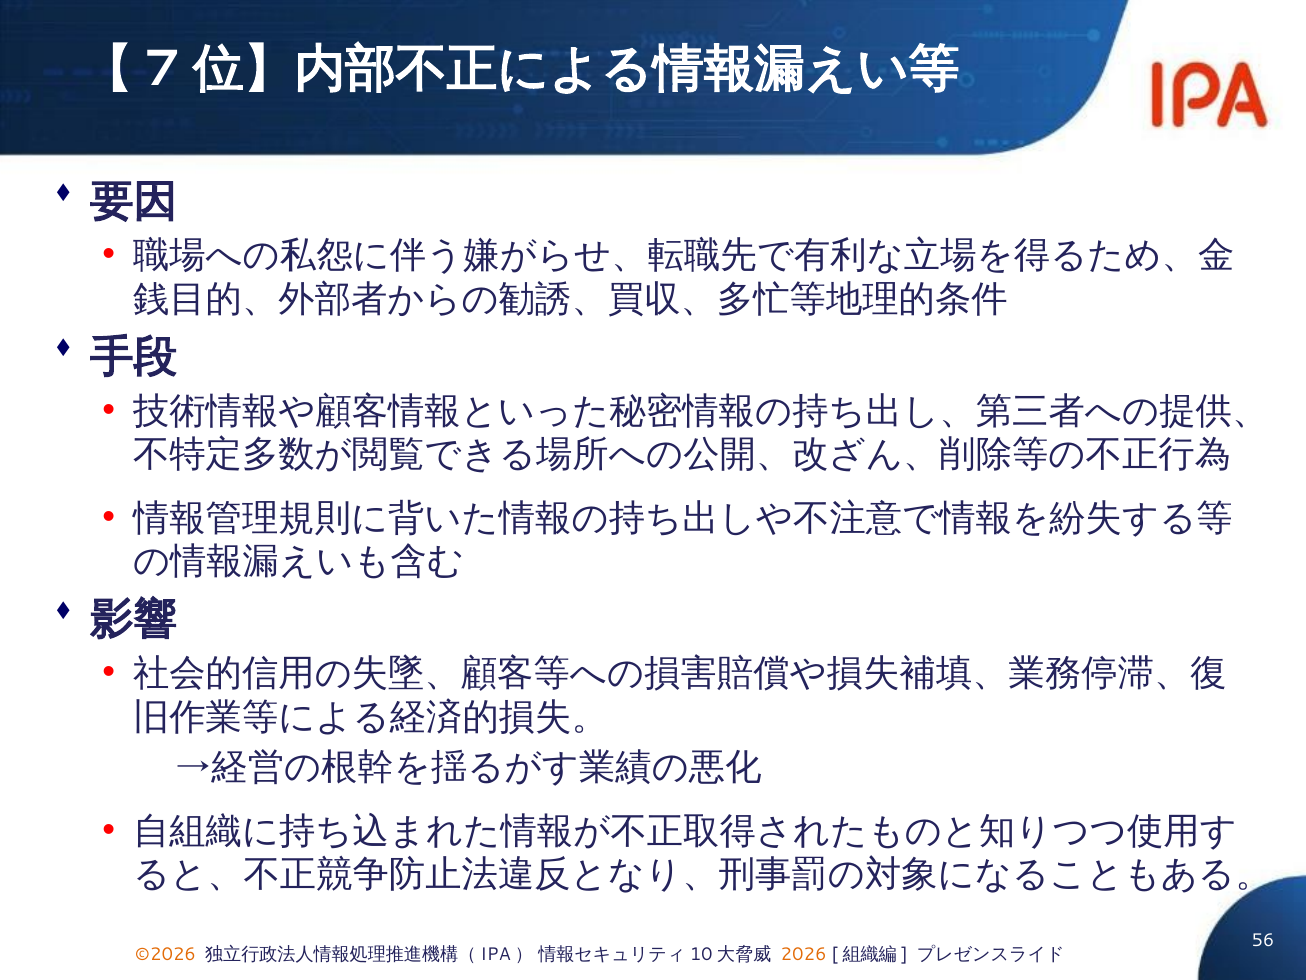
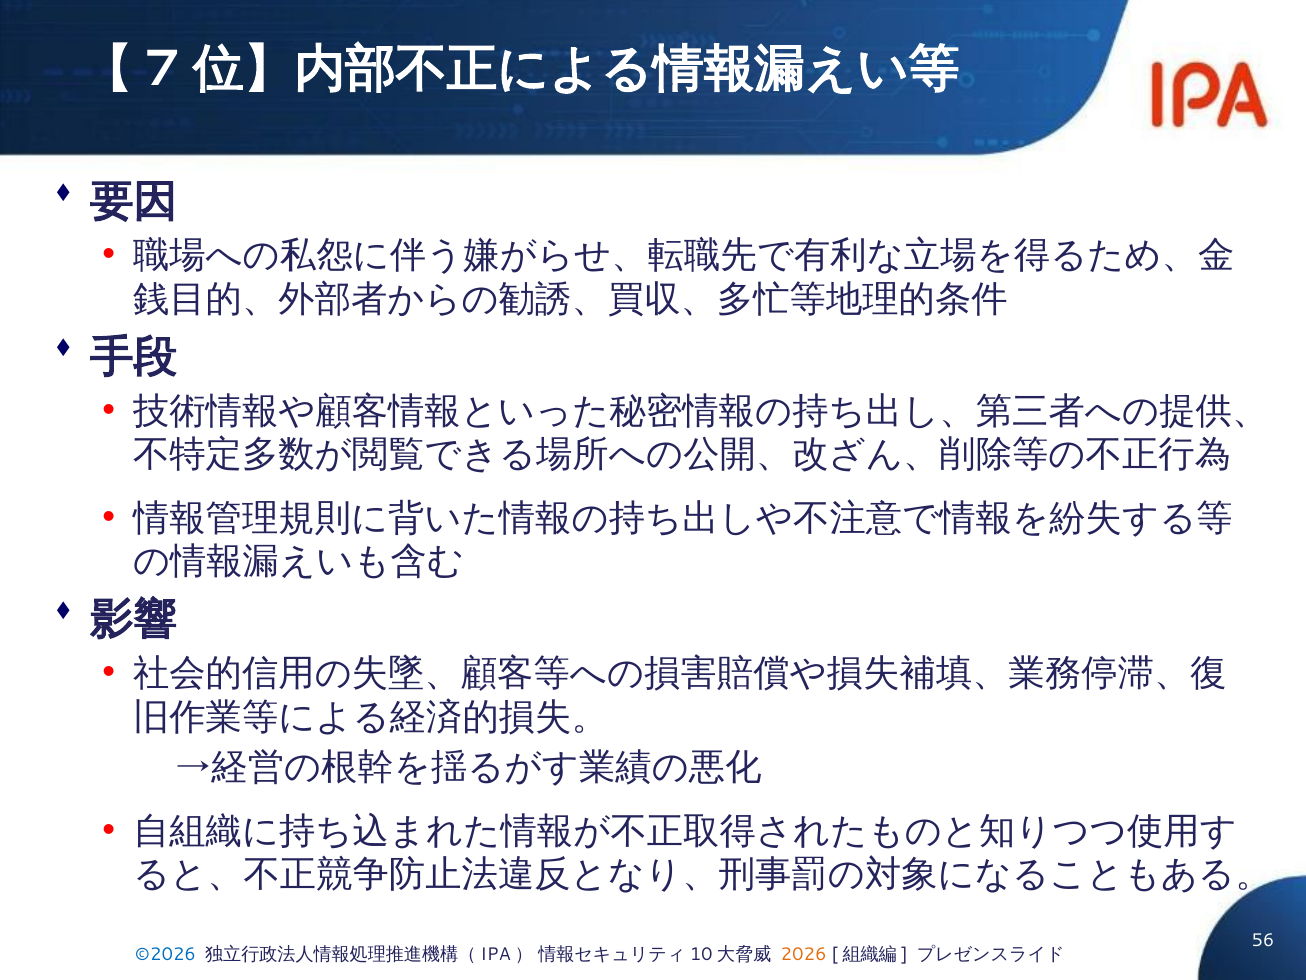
©2026 colour: orange -> blue
